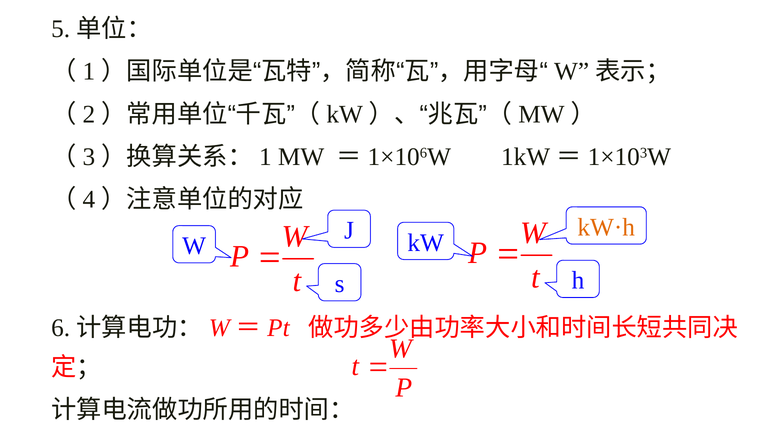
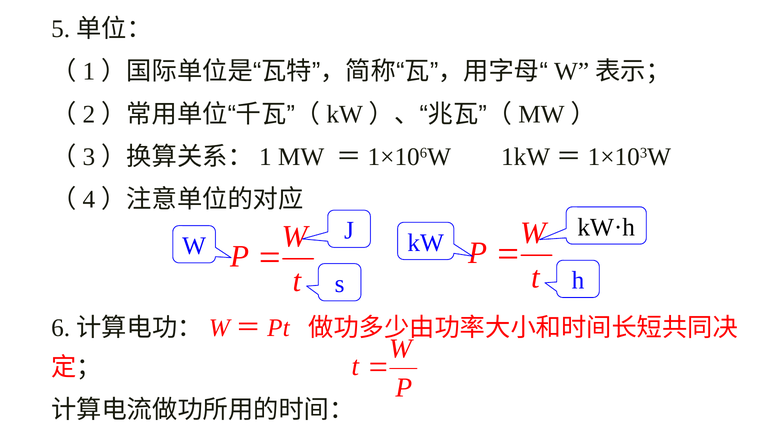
kW·h colour: orange -> black
